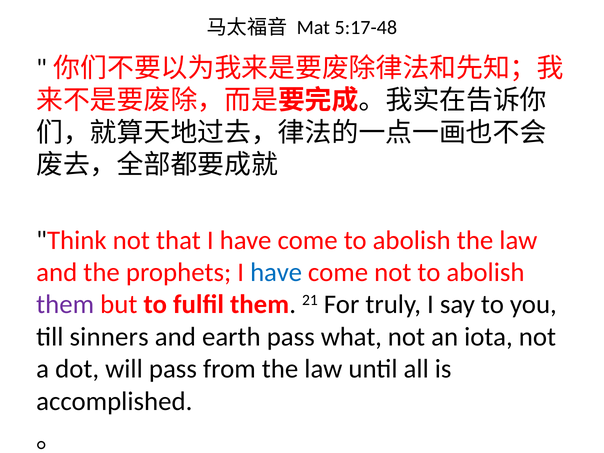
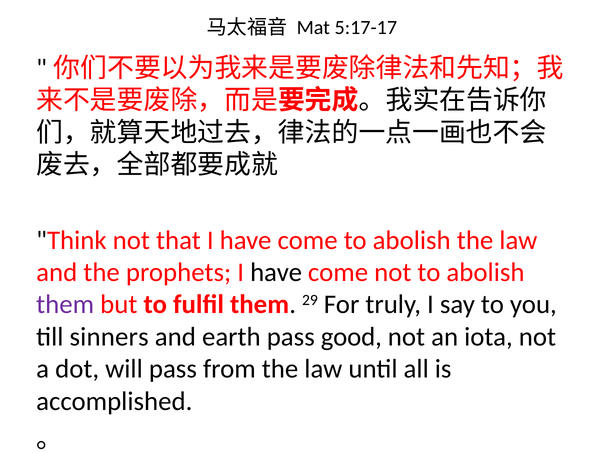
5:17-48: 5:17-48 -> 5:17-17
have at (276, 272) colour: blue -> black
21: 21 -> 29
what: what -> good
